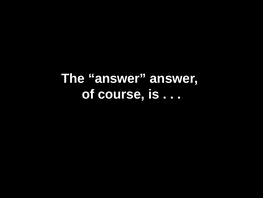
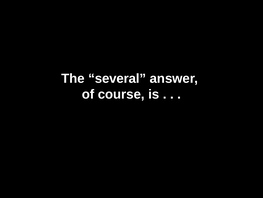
The answer: answer -> several
